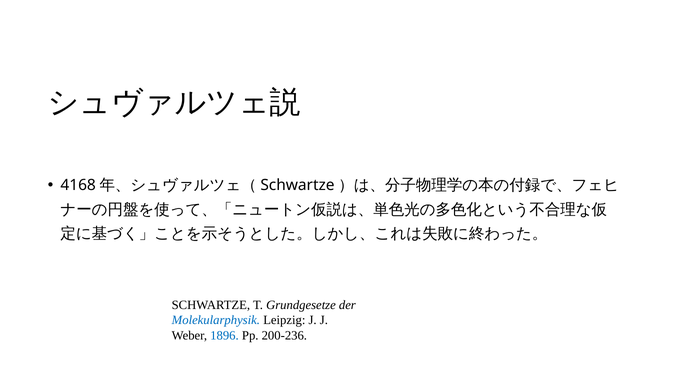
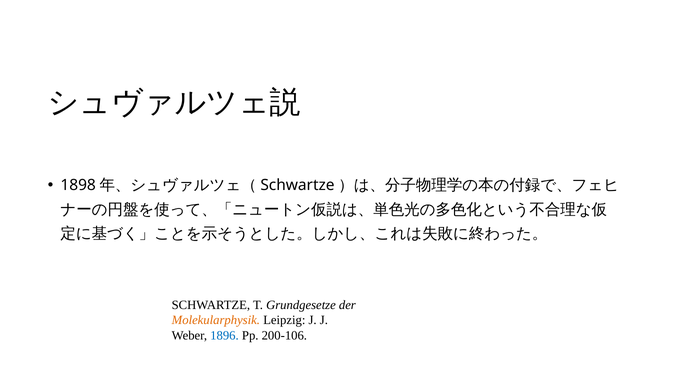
4168: 4168 -> 1898
Molekularphysik colour: blue -> orange
200-236: 200-236 -> 200-106
